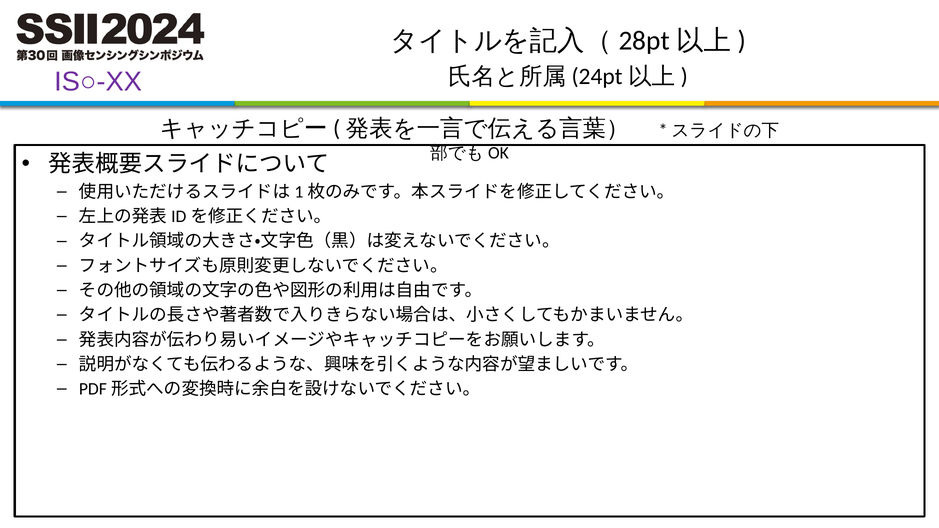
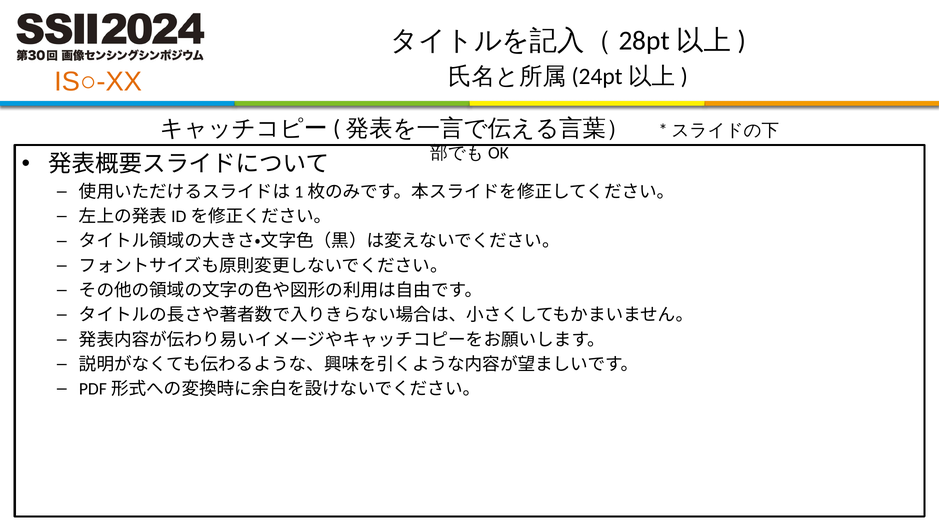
IS○-XX colour: purple -> orange
